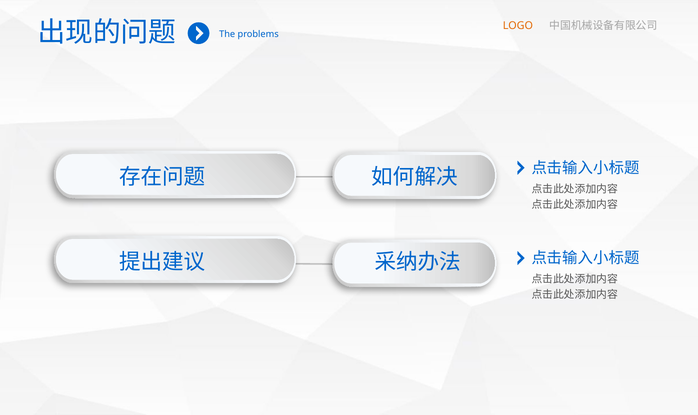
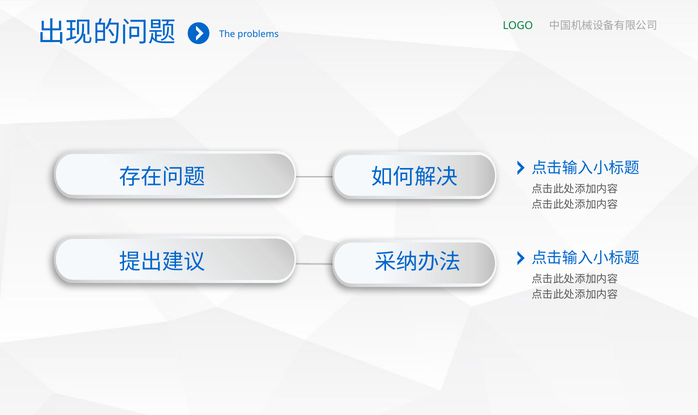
LOGO colour: orange -> green
